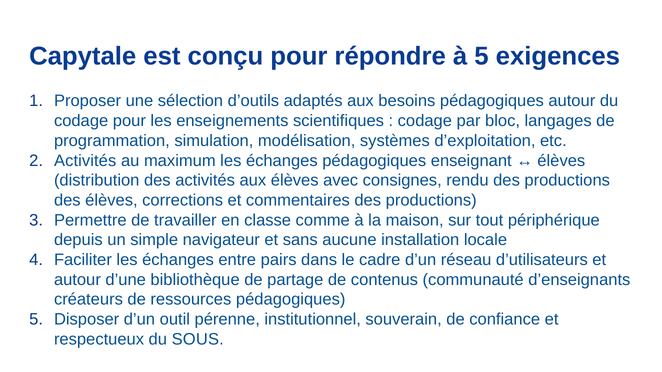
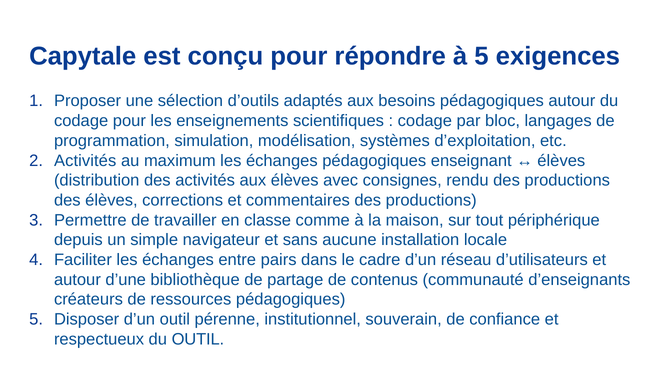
du SOUS: SOUS -> OUTIL
